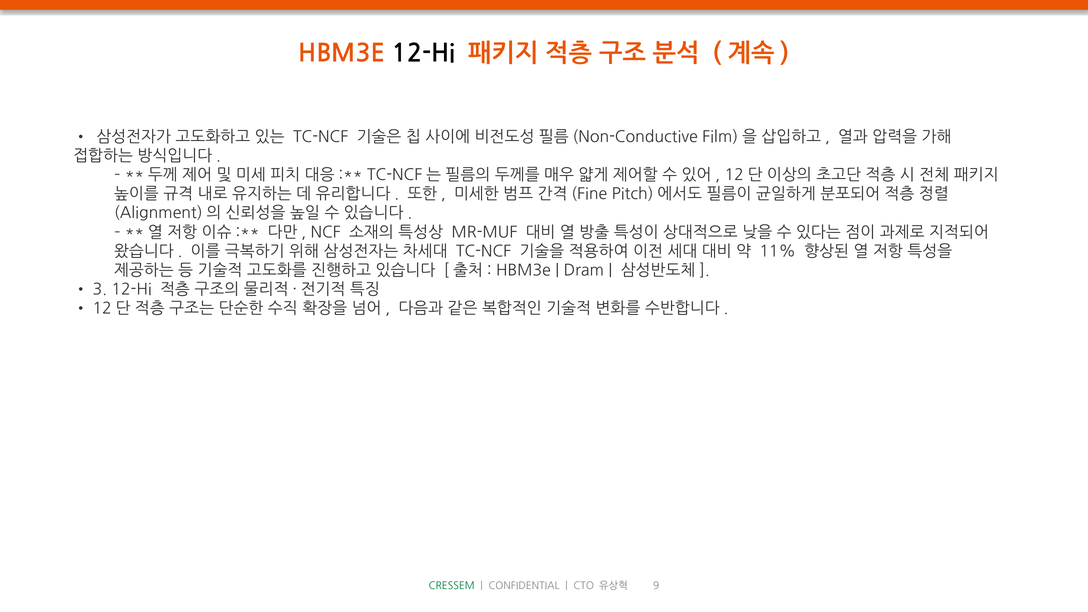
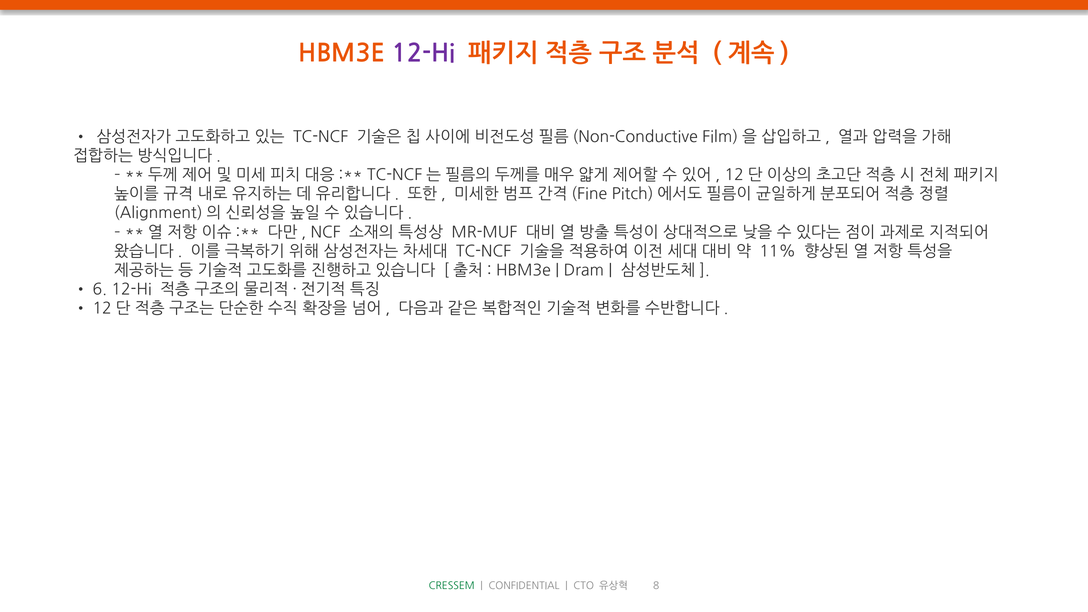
12-Hi at (424, 53) colour: black -> purple
3: 3 -> 6
9: 9 -> 8
